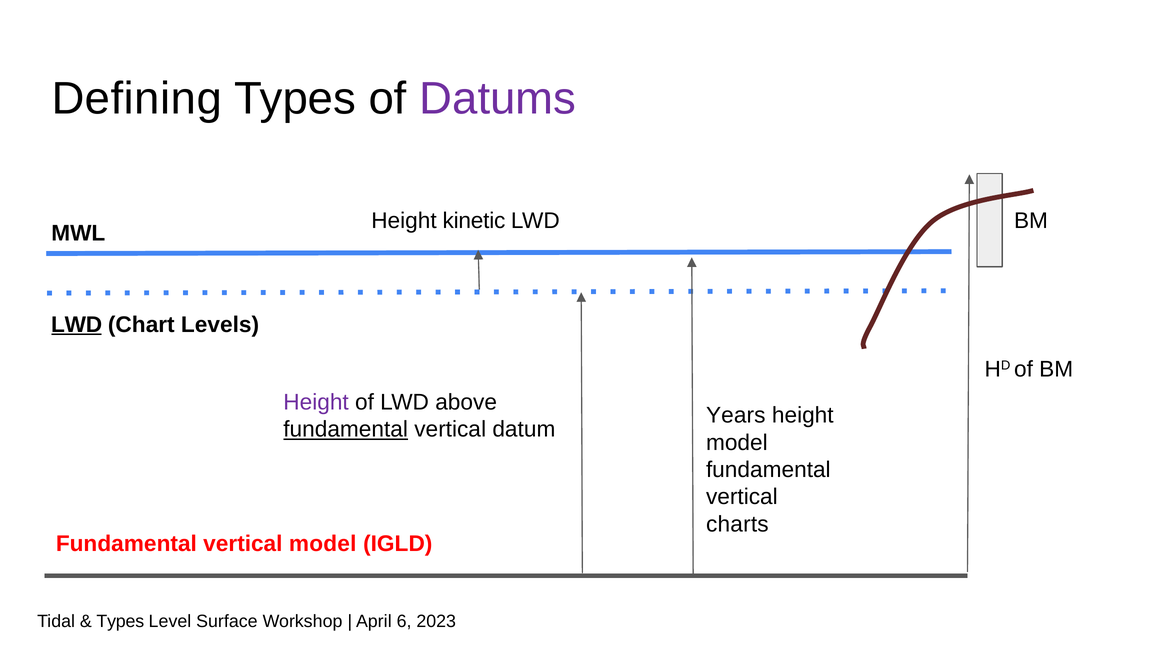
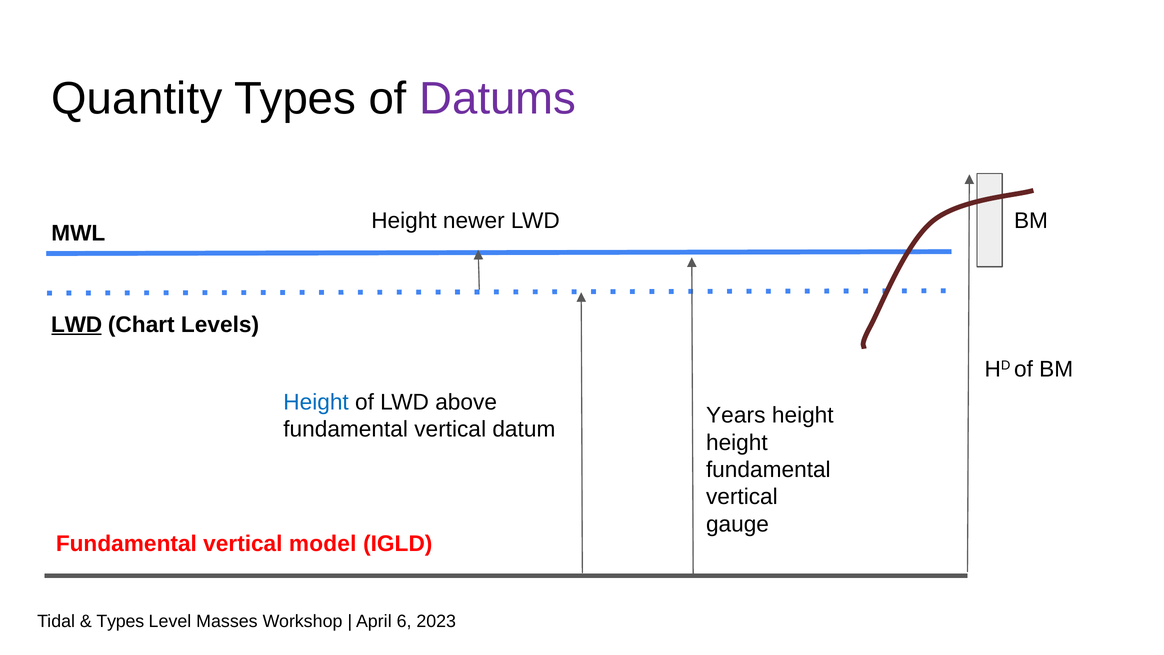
Defining: Defining -> Quantity
kinetic: kinetic -> newer
Height at (316, 402) colour: purple -> blue
fundamental at (346, 429) underline: present -> none
model at (737, 442): model -> height
charts: charts -> gauge
Surface: Surface -> Masses
